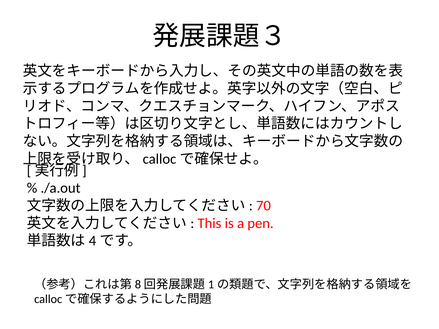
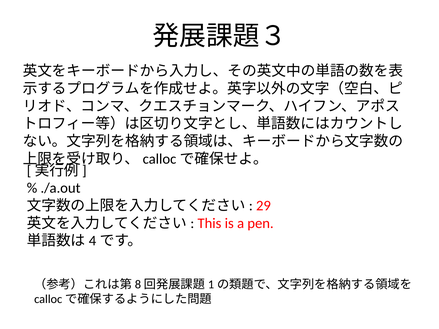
70: 70 -> 29
